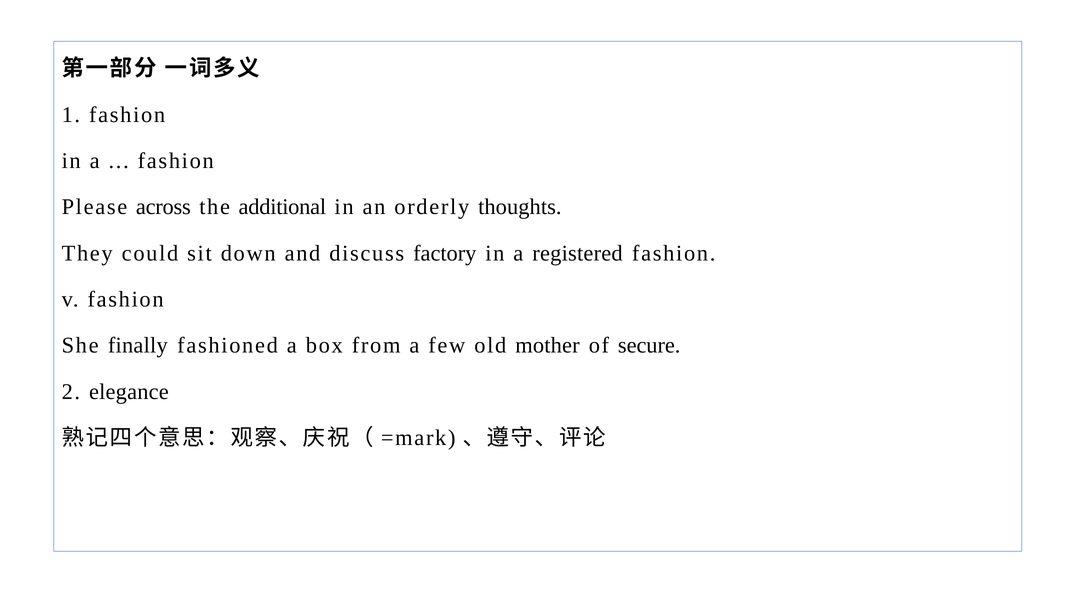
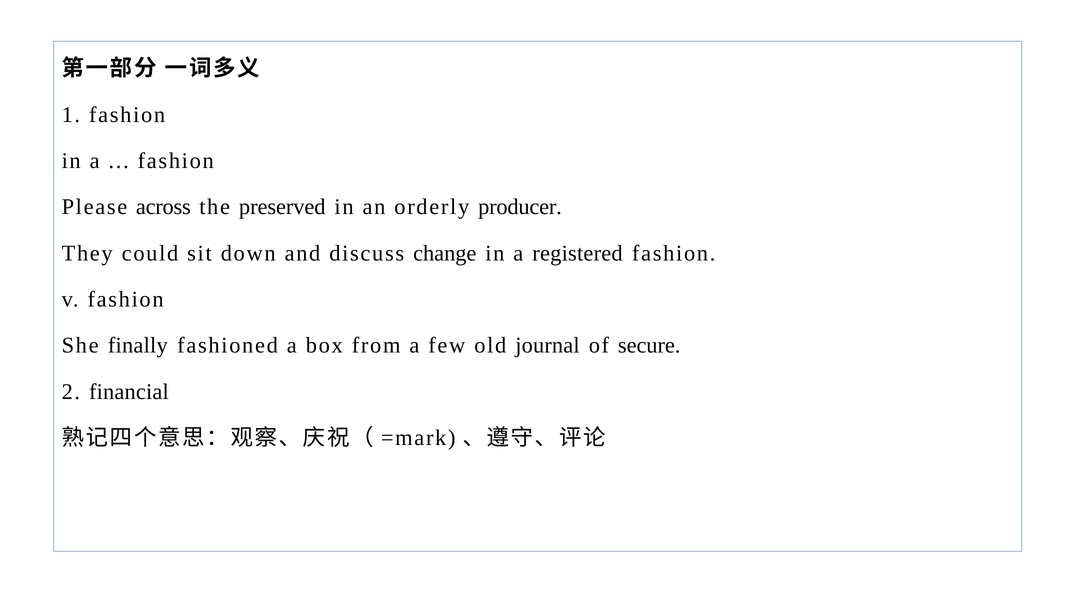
additional: additional -> preserved
thoughts: thoughts -> producer
factory: factory -> change
mother: mother -> journal
elegance: elegance -> financial
